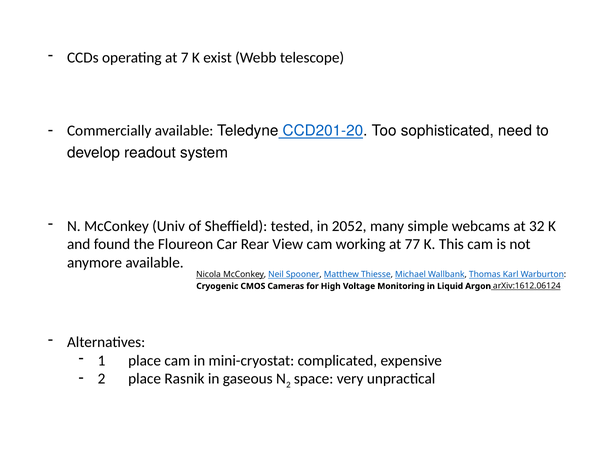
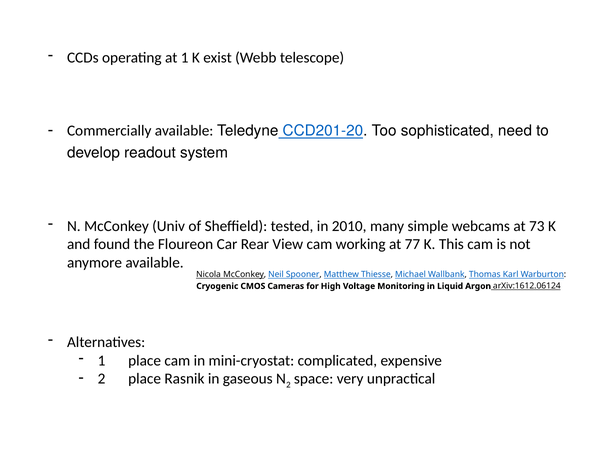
at 7: 7 -> 1
2052: 2052 -> 2010
32: 32 -> 73
